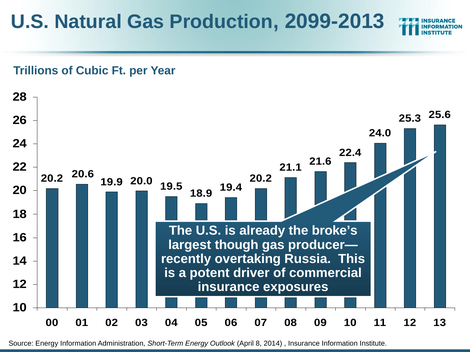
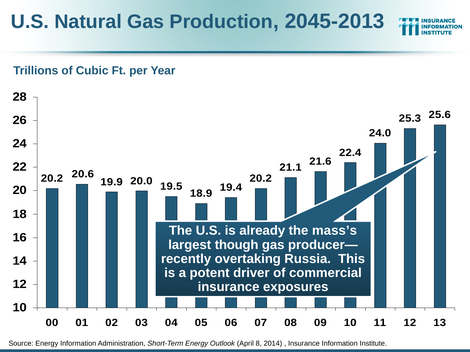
2099-2013: 2099-2013 -> 2045-2013
broke’s: broke’s -> mass’s
